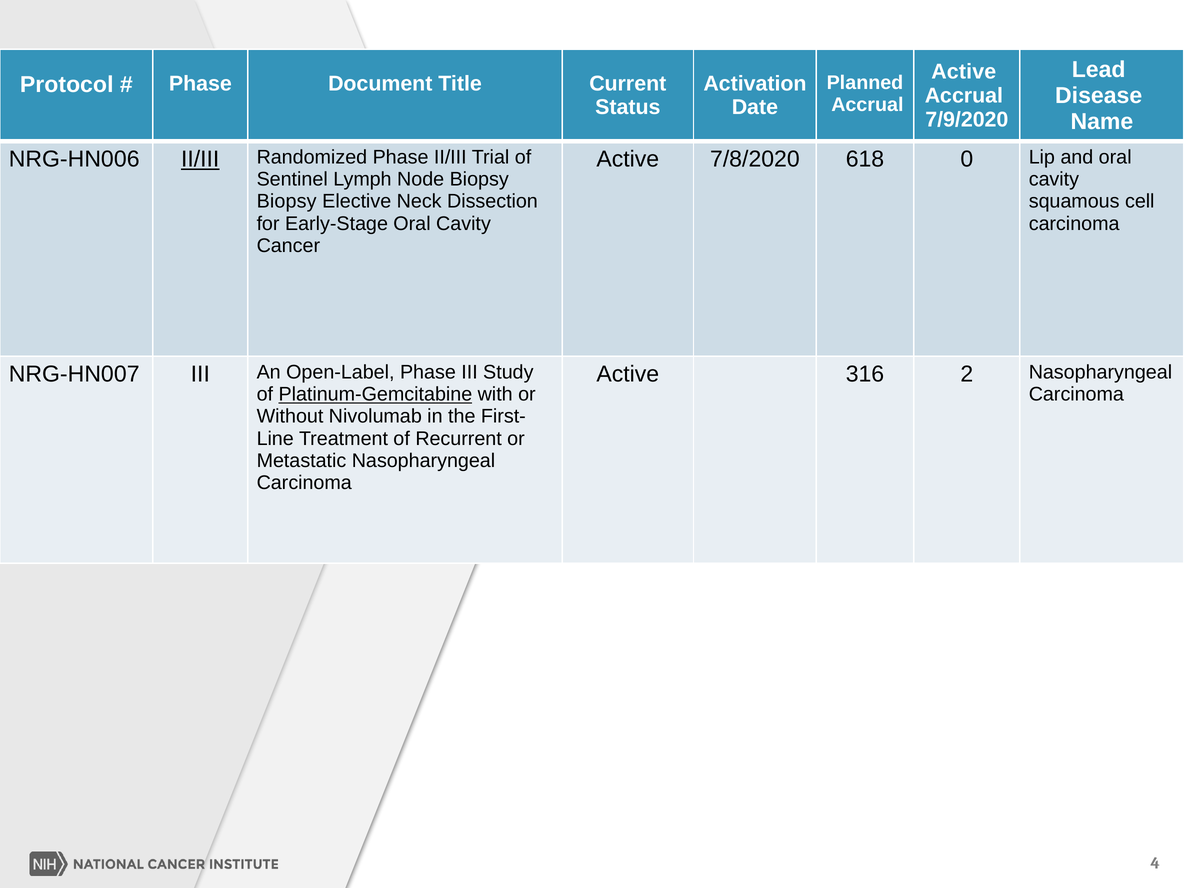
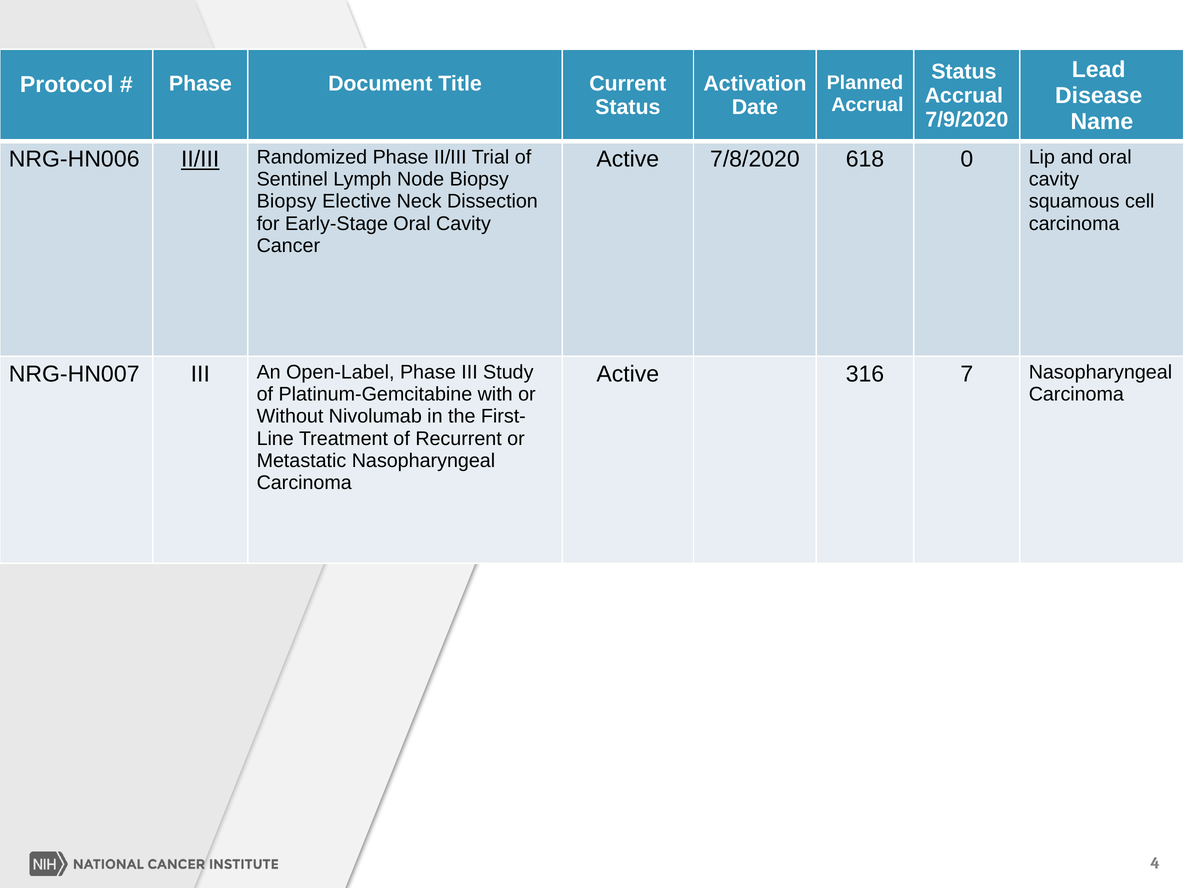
Active at (964, 72): Active -> Status
2: 2 -> 7
Platinum-Gemcitabine underline: present -> none
